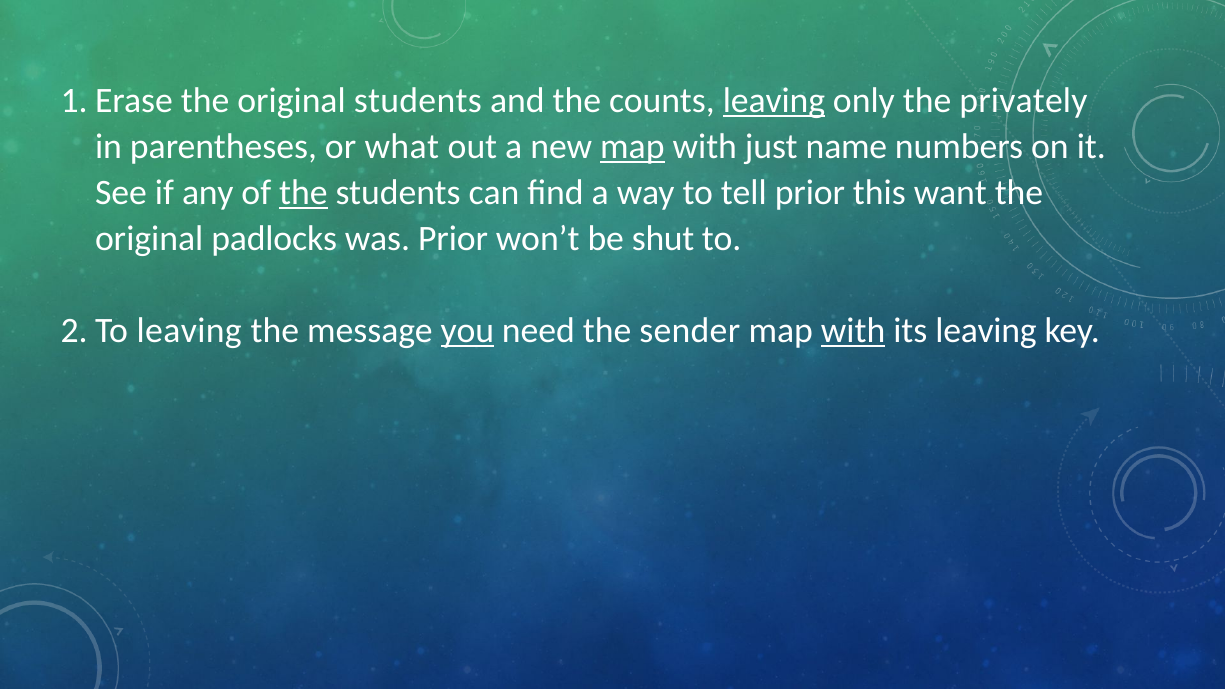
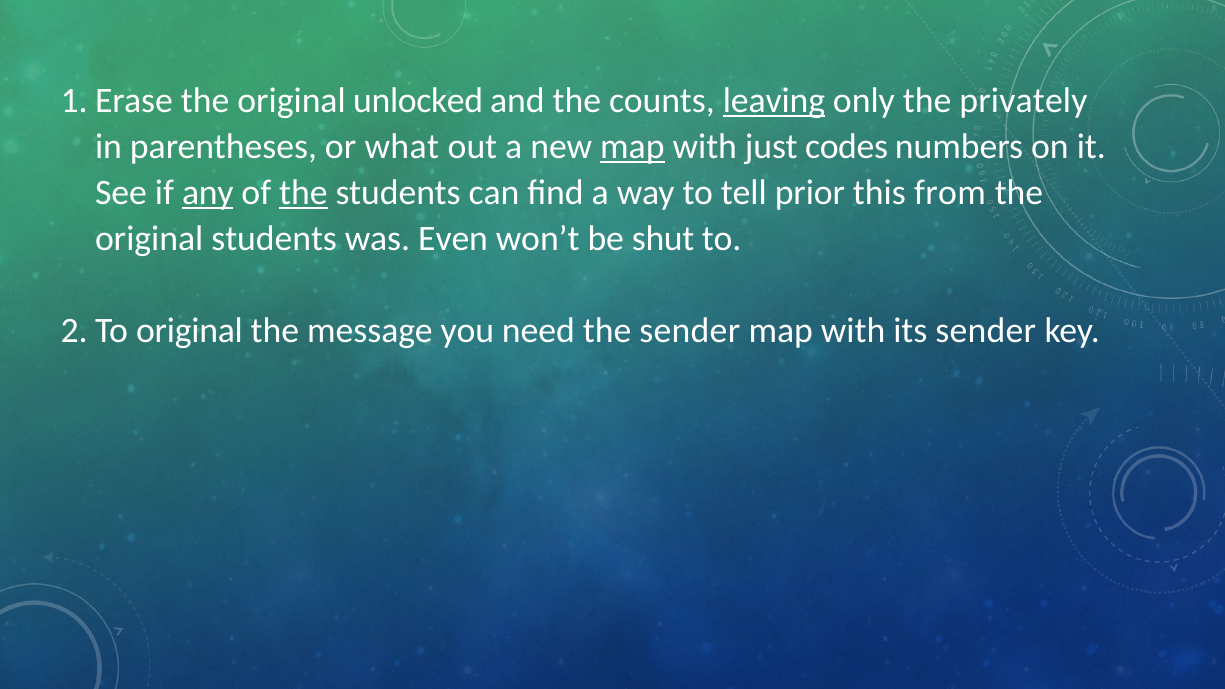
original students: students -> unlocked
name: name -> codes
any underline: none -> present
want: want -> from
original padlocks: padlocks -> students
was Prior: Prior -> Even
leaving at (189, 330): leaving -> original
you underline: present -> none
with at (853, 330) underline: present -> none
its leaving: leaving -> sender
